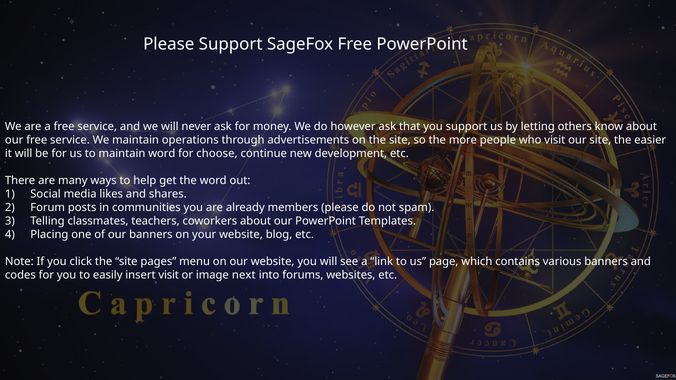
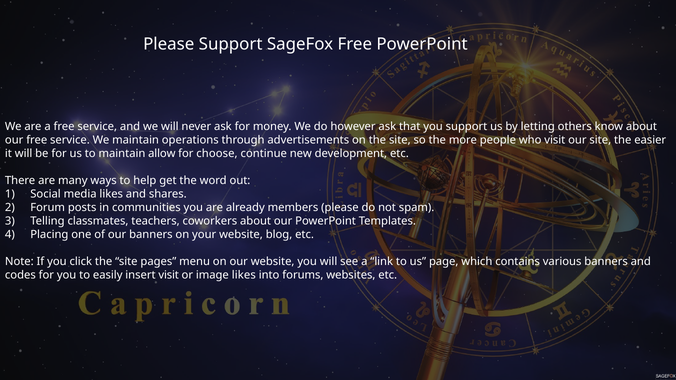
maintain word: word -> allow
image next: next -> likes
